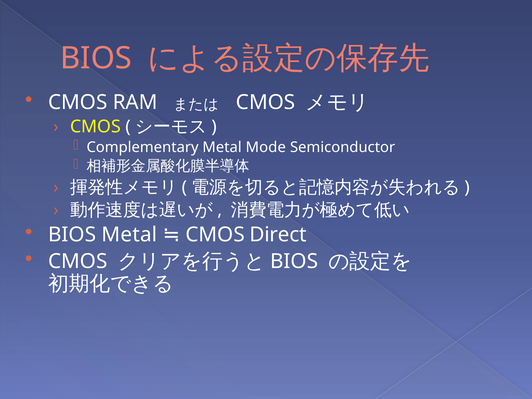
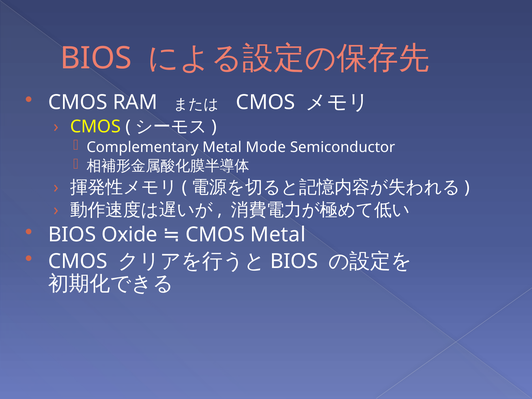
BIOS Metal: Metal -> Oxide
CMOS Direct: Direct -> Metal
